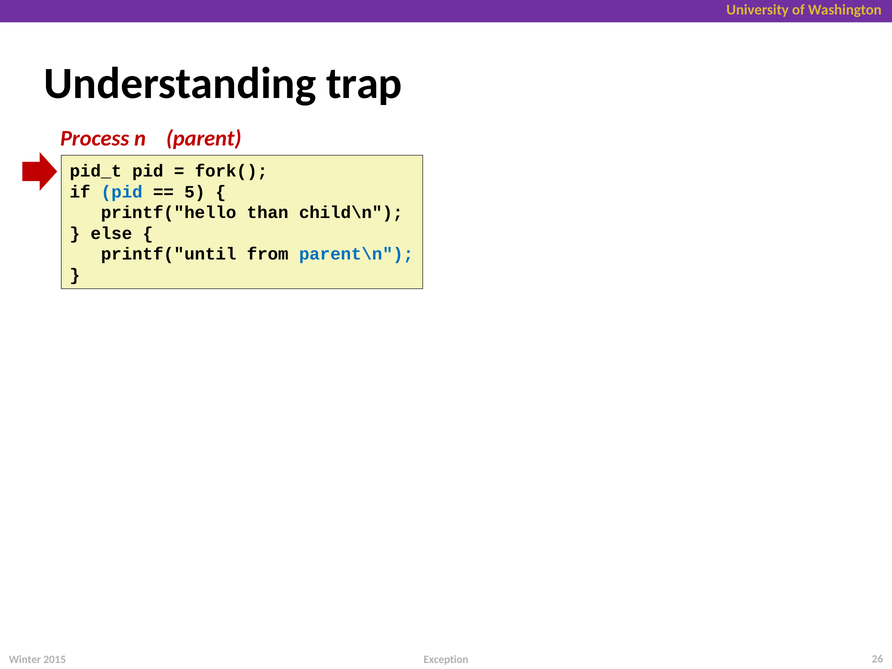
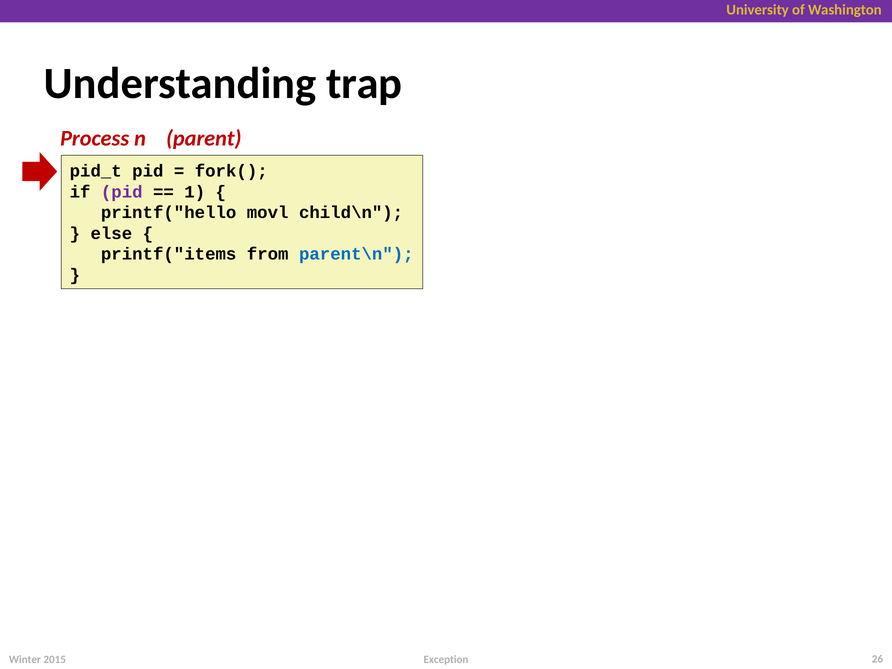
pid at (122, 192) colour: blue -> purple
5: 5 -> 1
than: than -> movl
printf("until: printf("until -> printf("items
